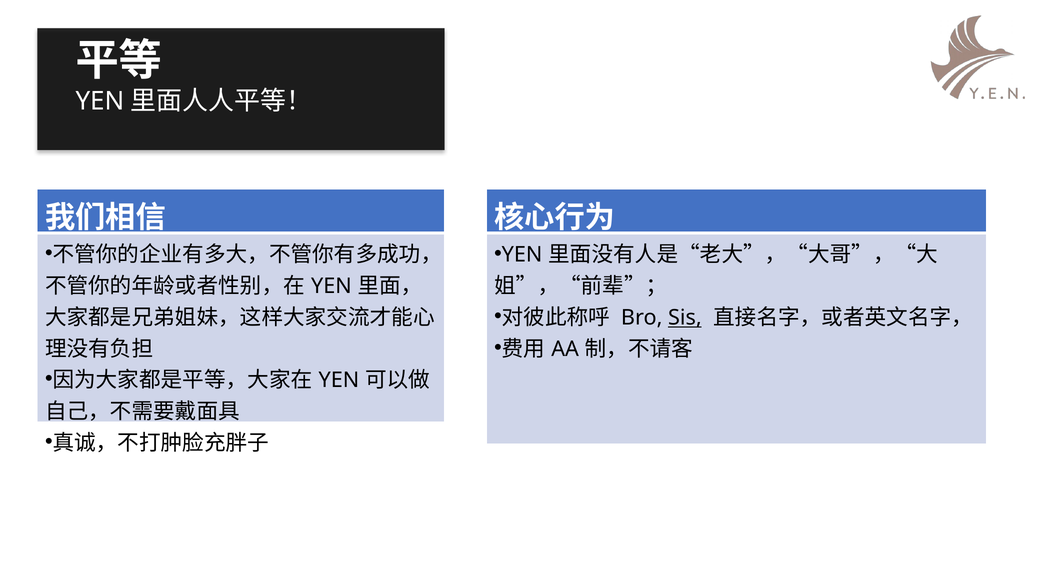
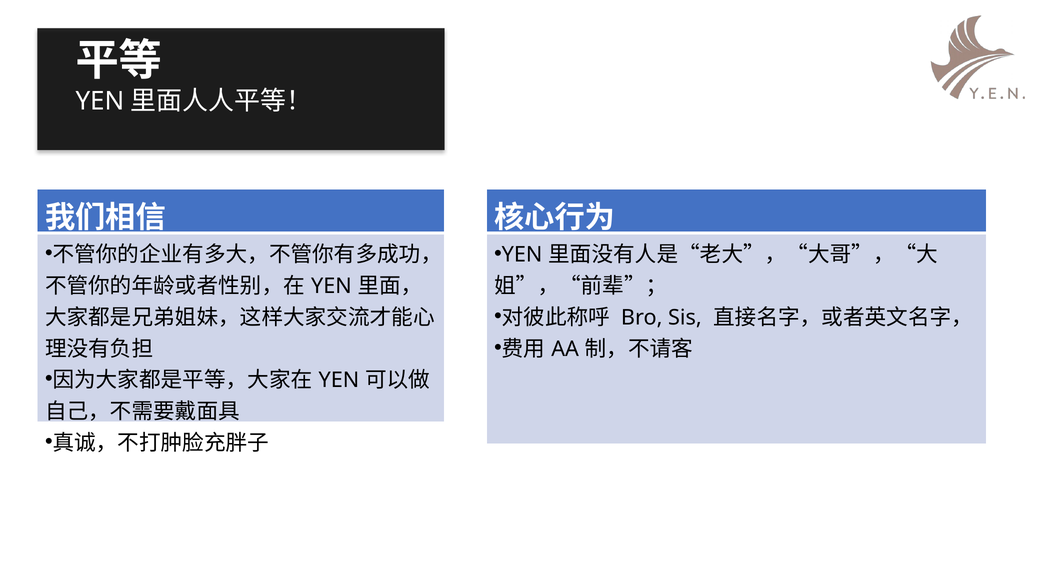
Sis underline: present -> none
